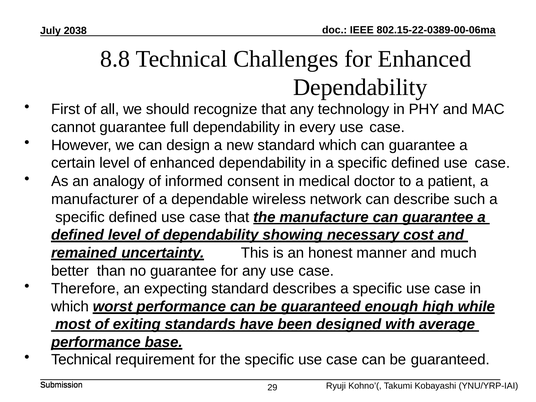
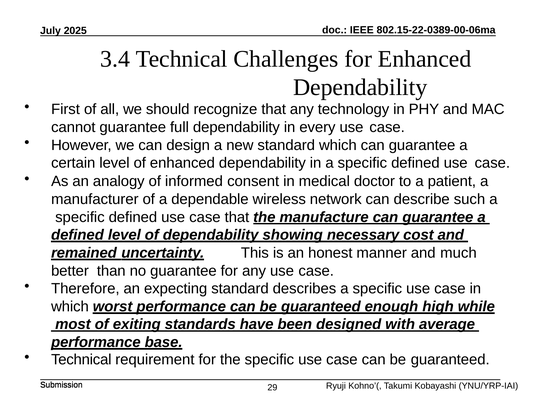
2038: 2038 -> 2025
8.8: 8.8 -> 3.4
